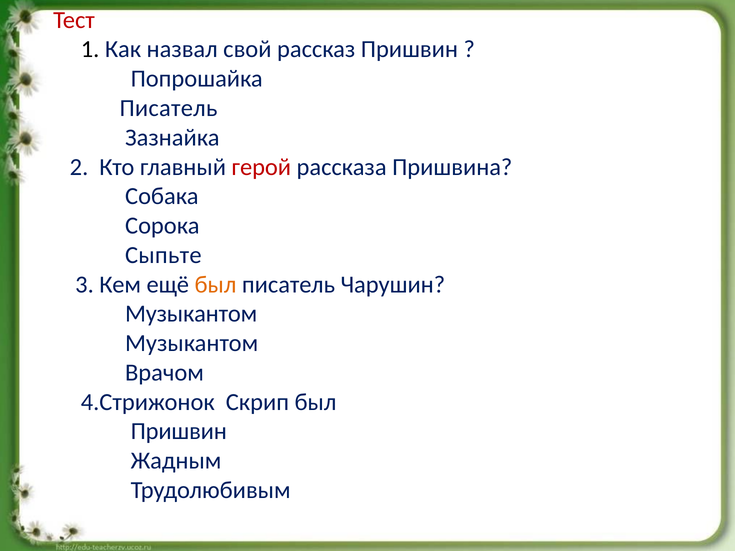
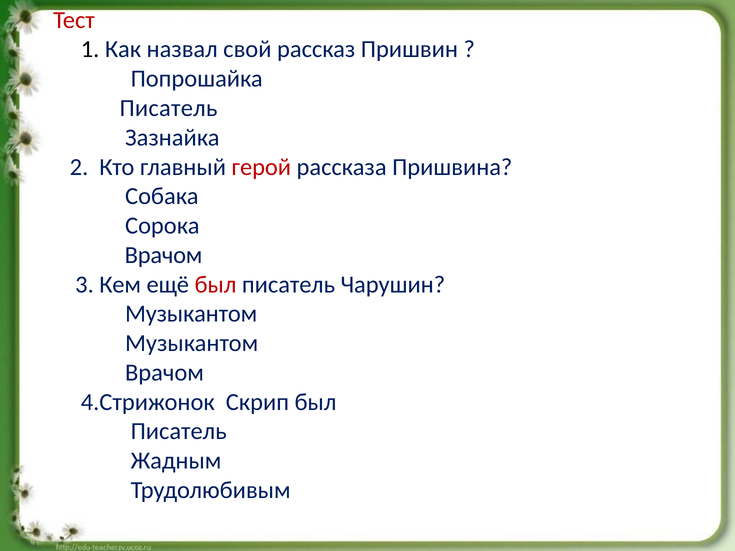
Сыпьте at (163, 255): Сыпьте -> Врачом
был at (215, 285) colour: orange -> red
Пришвин at (179, 432): Пришвин -> Писатель
